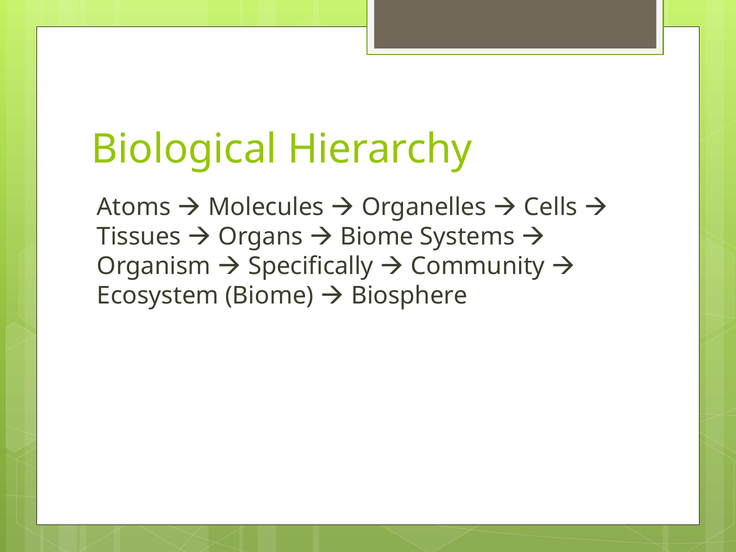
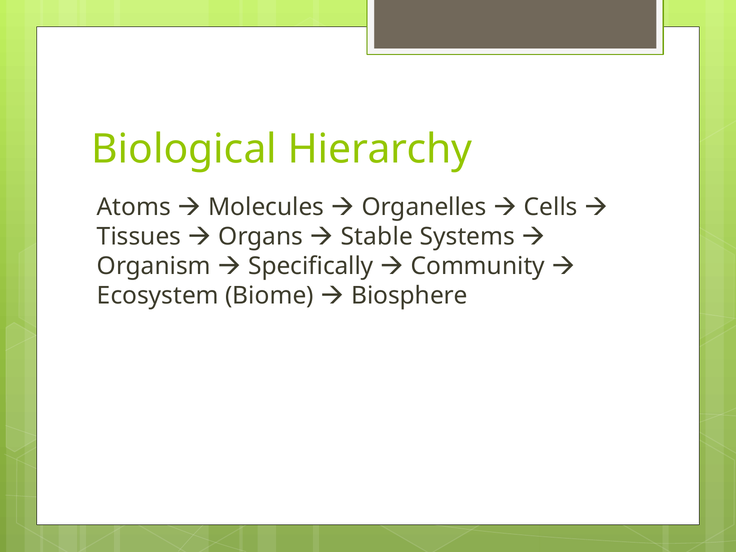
Biome at (377, 237): Biome -> Stable
